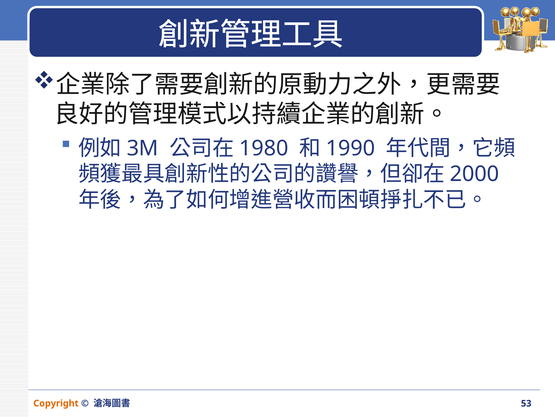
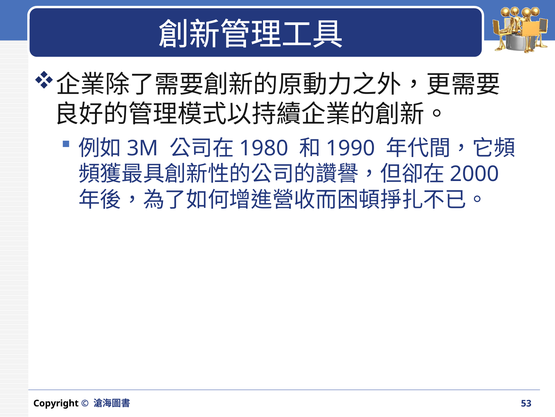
Copyright colour: orange -> black
